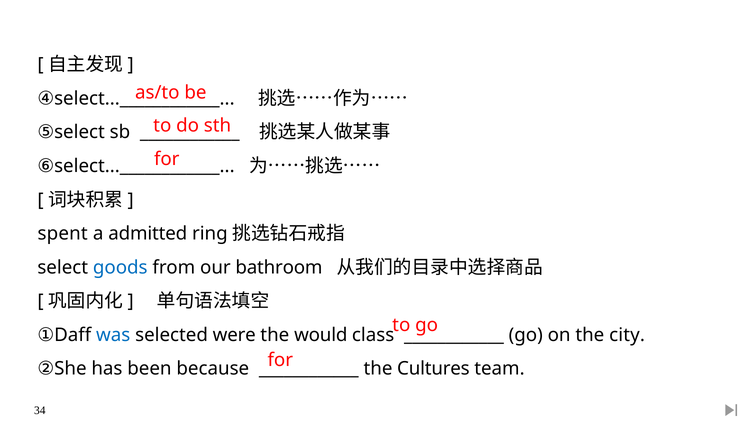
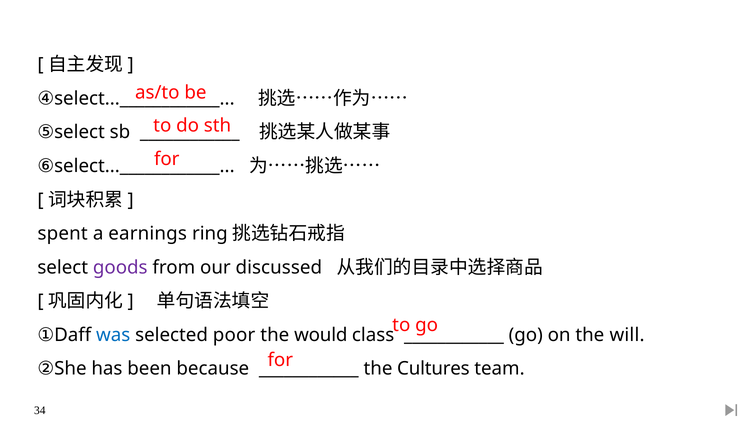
admitted: admitted -> earnings
goods colour: blue -> purple
bathroom: bathroom -> discussed
were: were -> poor
city: city -> will
